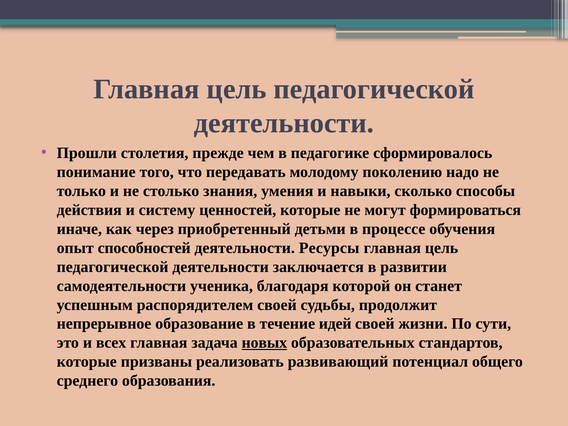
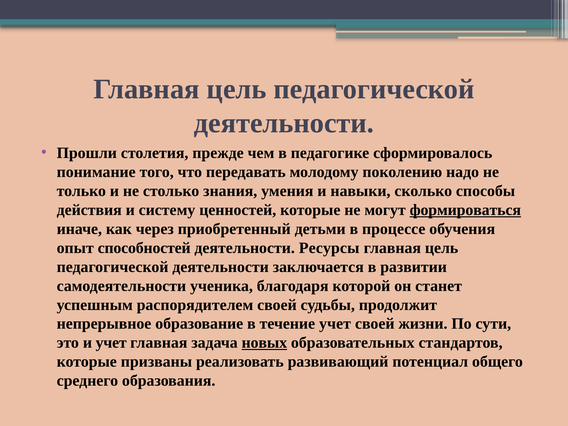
формироваться underline: none -> present
течение идей: идей -> учет
и всех: всех -> учет
